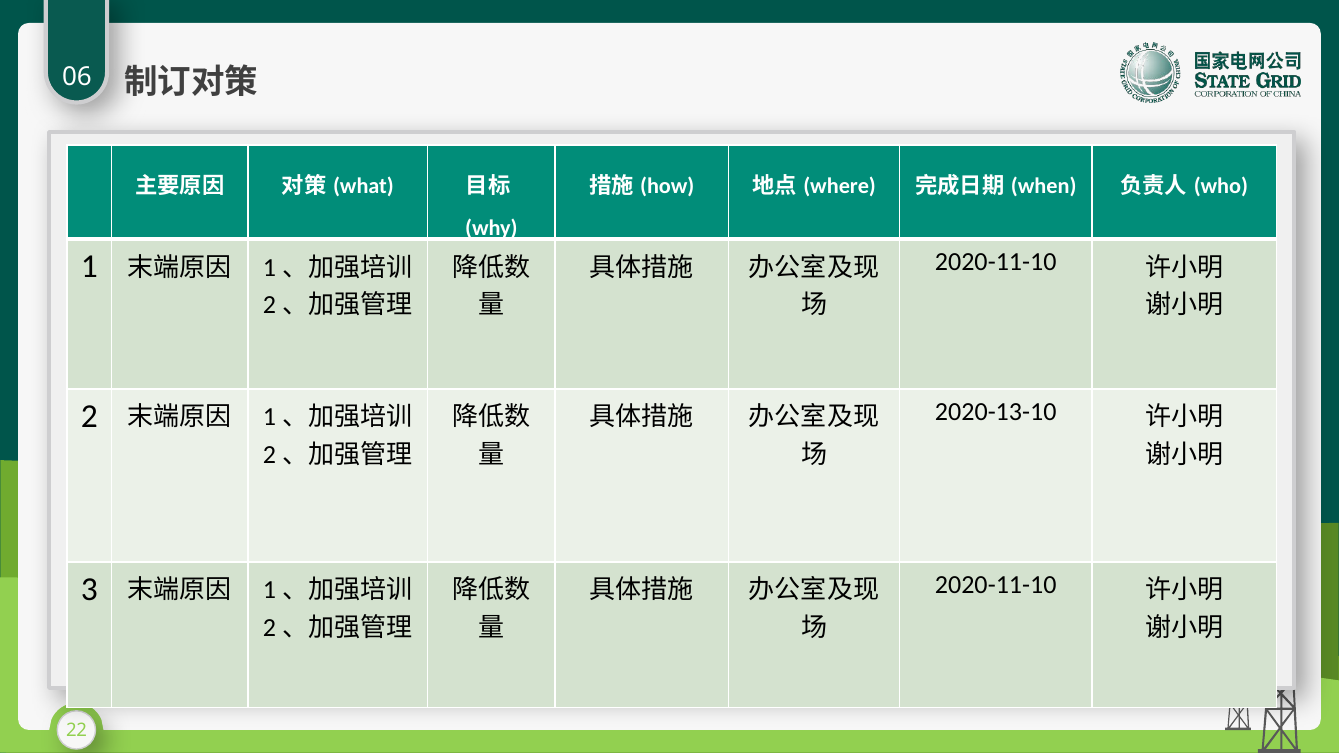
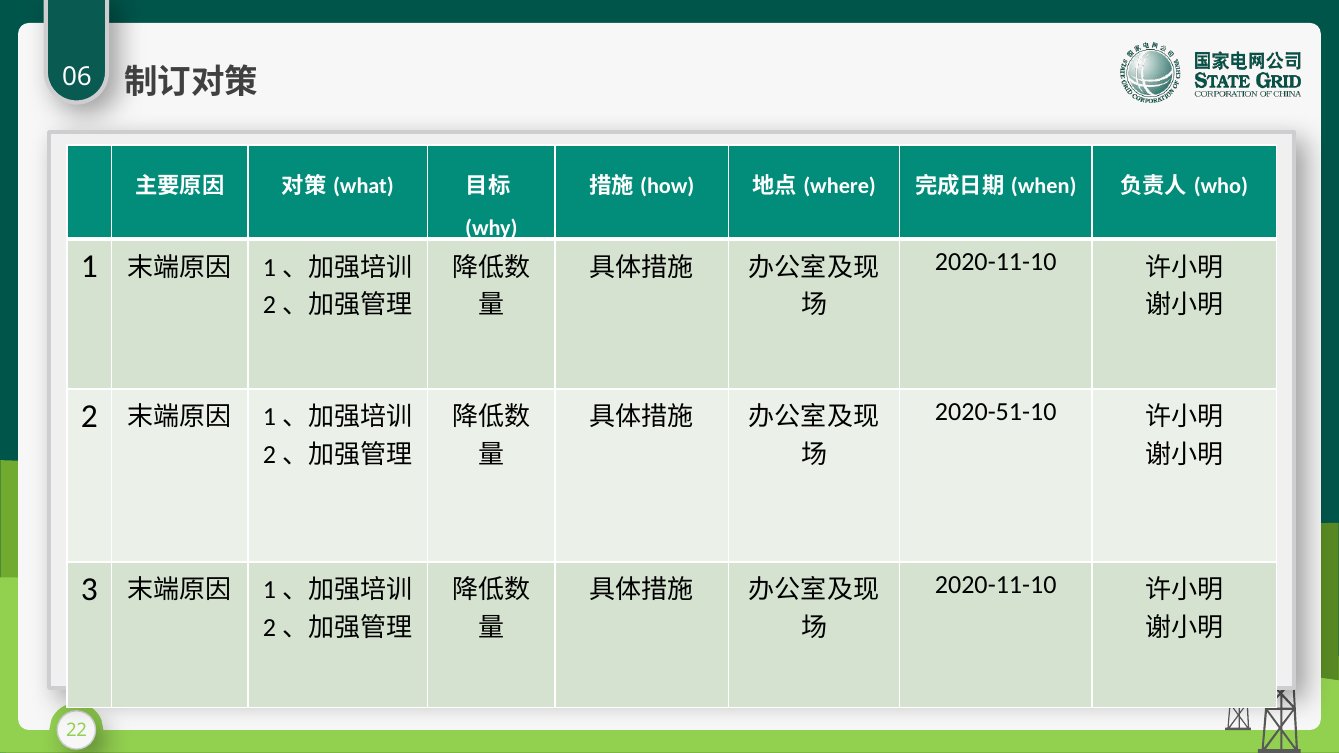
2020-13-10: 2020-13-10 -> 2020-51-10
